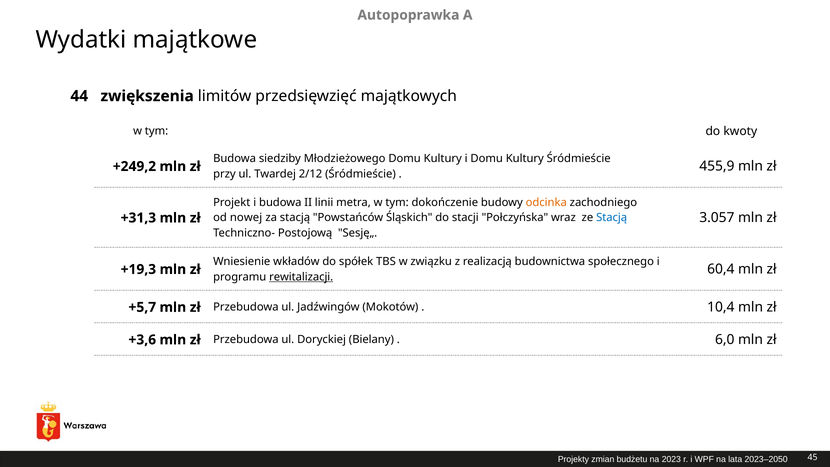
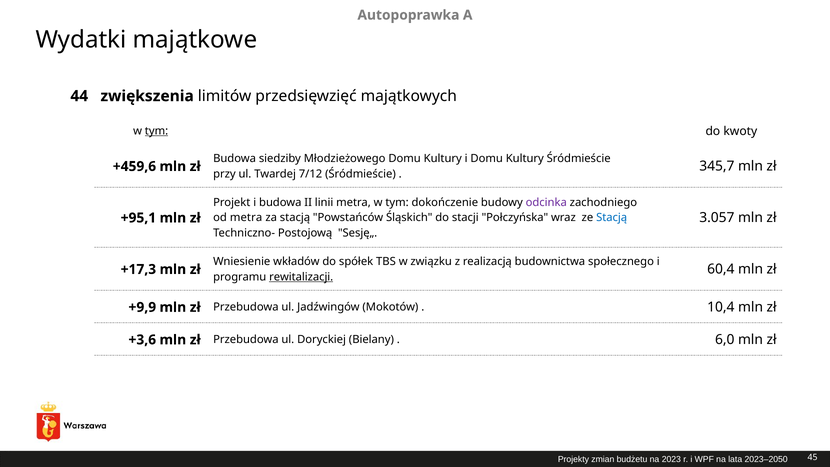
tym at (157, 131) underline: none -> present
+249,2: +249,2 -> +459,6
2/12: 2/12 -> 7/12
455,9: 455,9 -> 345,7
odcinka colour: orange -> purple
od nowej: nowej -> metra
+31,3: +31,3 -> +95,1
+19,3: +19,3 -> +17,3
+5,7: +5,7 -> +9,9
